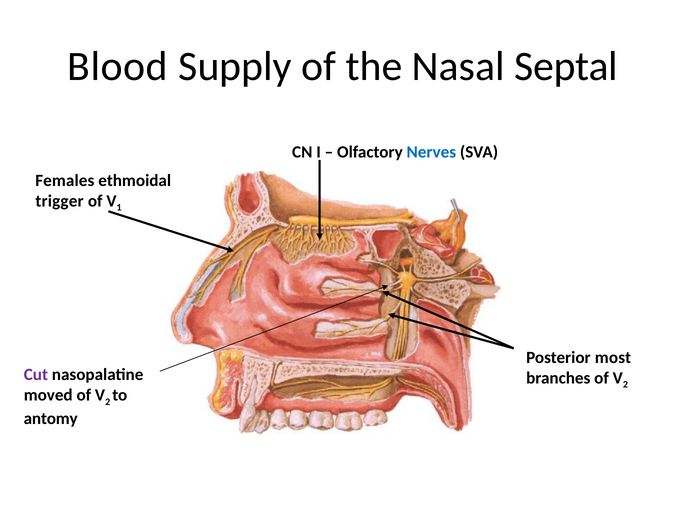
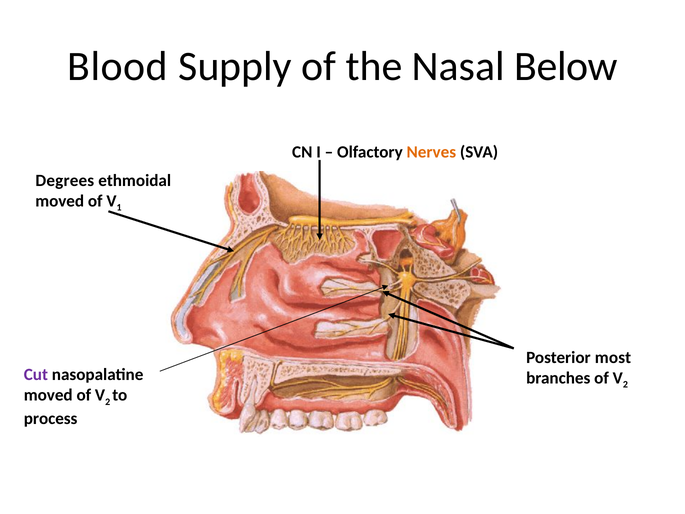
Septal: Septal -> Below
Nerves colour: blue -> orange
Females: Females -> Degrees
trigger at (60, 201): trigger -> moved
antomy: antomy -> process
